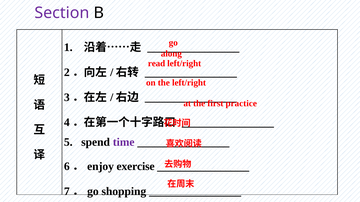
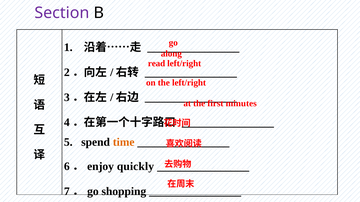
practice: practice -> minutes
time colour: purple -> orange
exercise: exercise -> quickly
